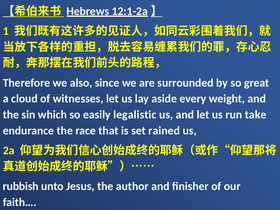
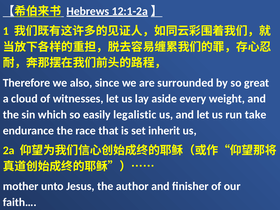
rained: rained -> inherit
rubbish: rubbish -> mother
